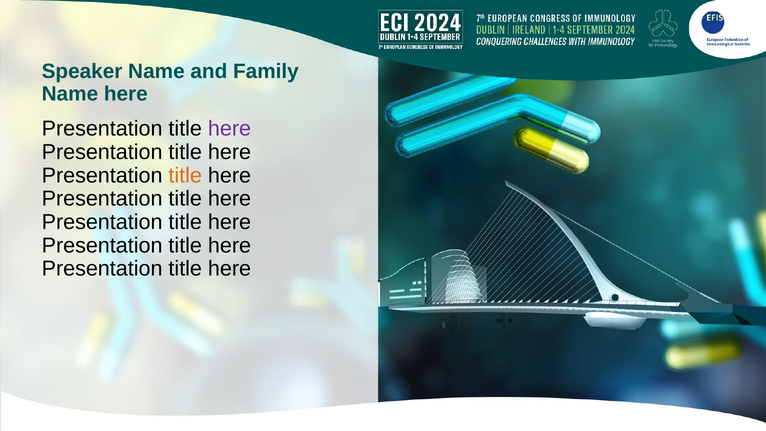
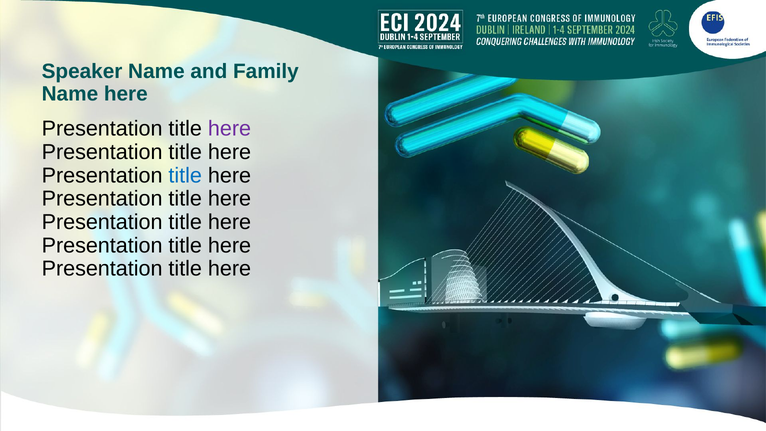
title at (185, 175) colour: orange -> blue
